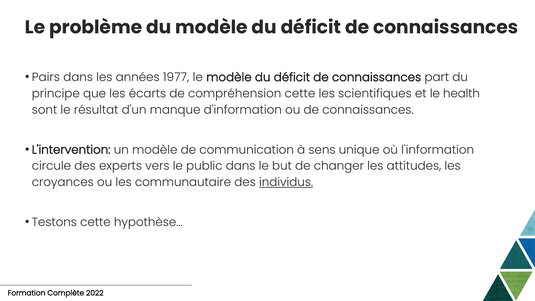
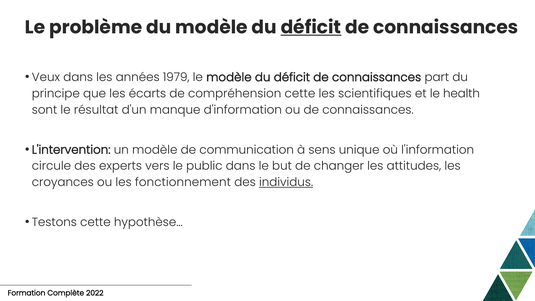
déficit at (311, 27) underline: none -> present
Pairs: Pairs -> Veux
1977: 1977 -> 1979
communautaire: communautaire -> fonctionnement
